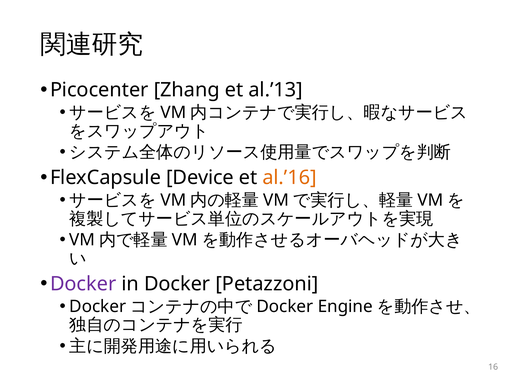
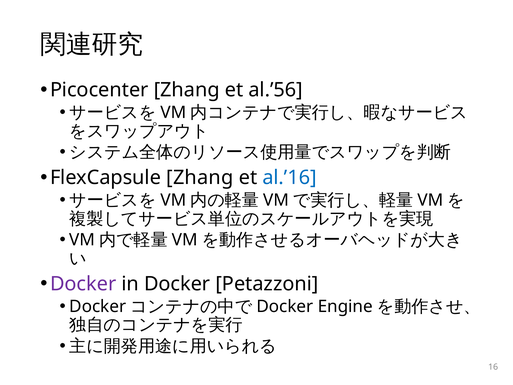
al.’13: al.’13 -> al.’56
FlexCapsule Device: Device -> Zhang
al.’16 colour: orange -> blue
